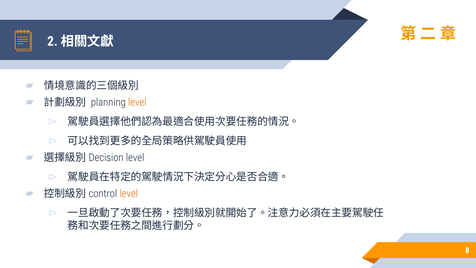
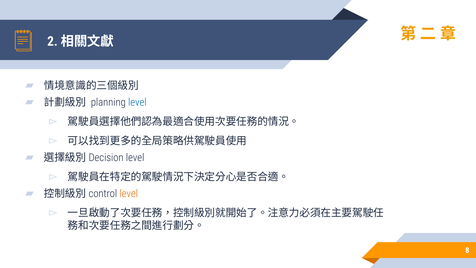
level at (137, 102) colour: orange -> blue
